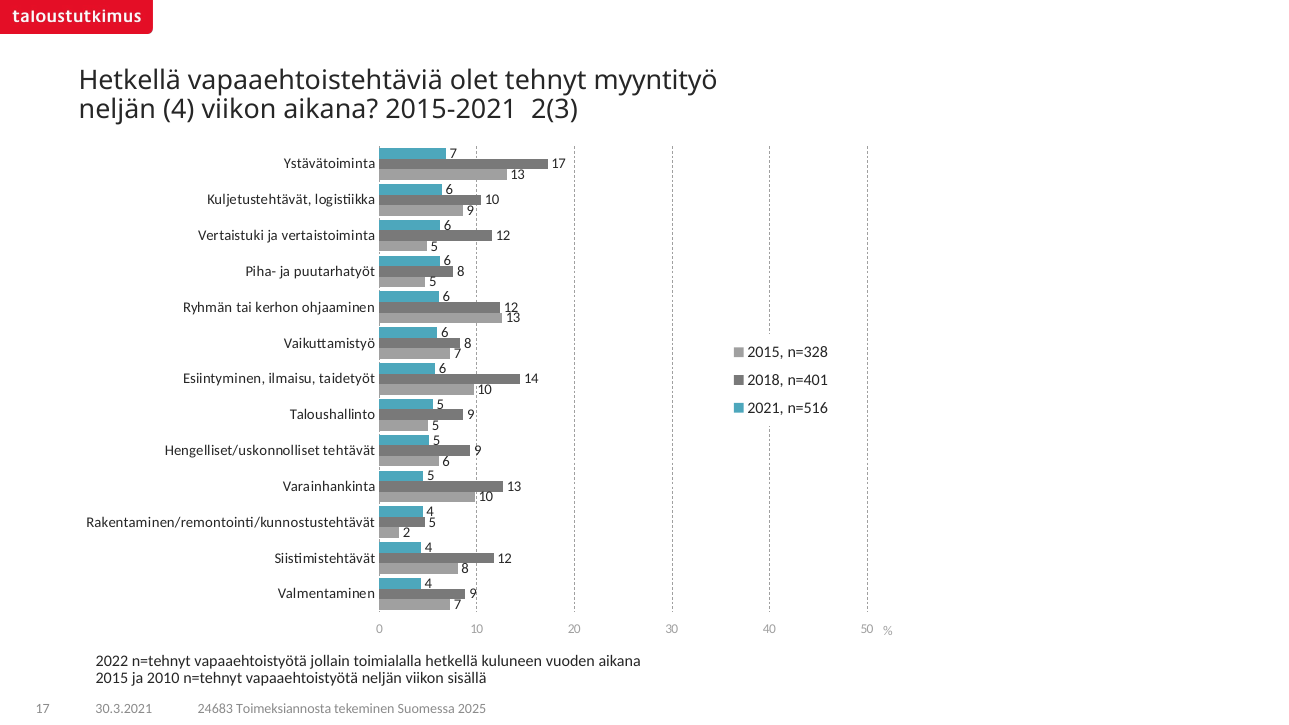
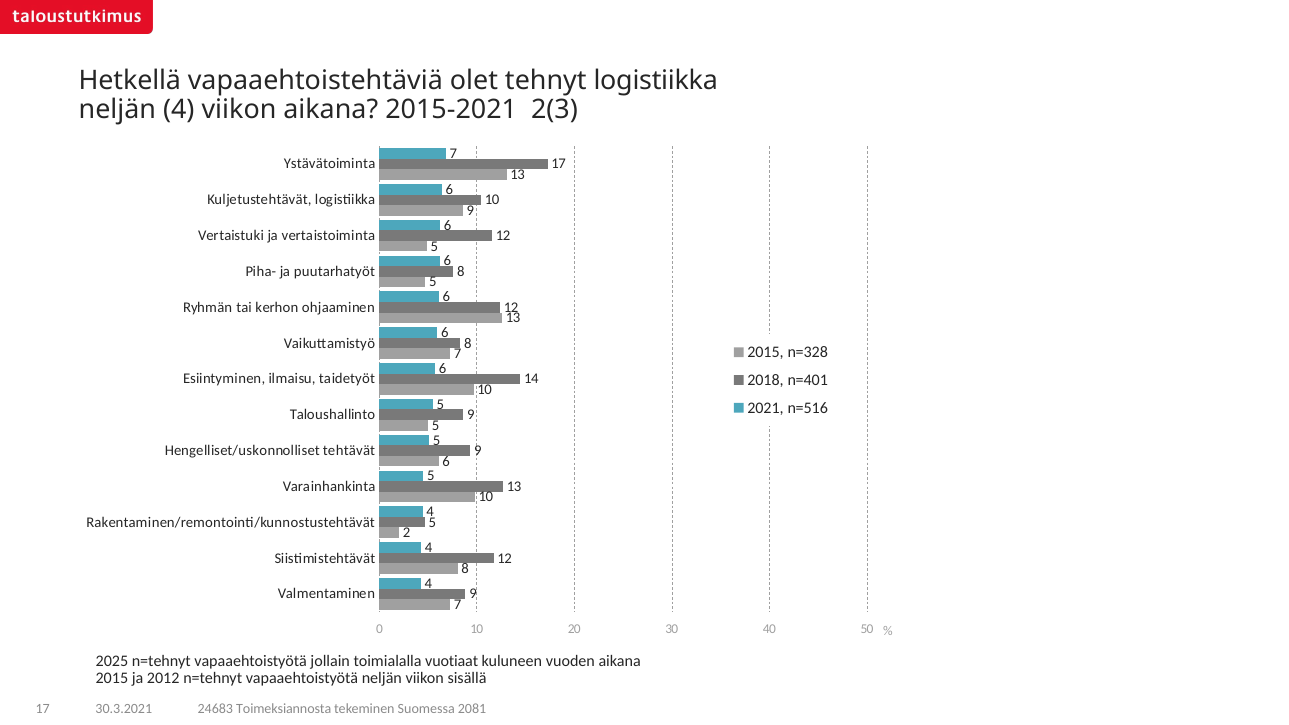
tehnyt myyntityö: myyntityö -> logistiikka
2022: 2022 -> 2025
toimialalla hetkellä: hetkellä -> vuotiaat
2010: 2010 -> 2012
2025: 2025 -> 2081
